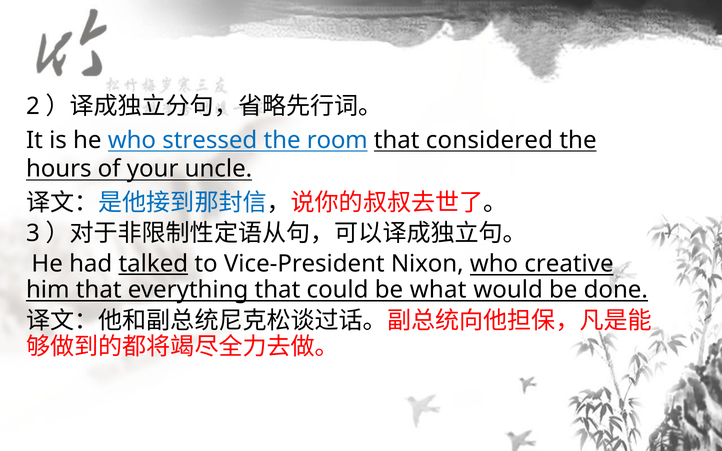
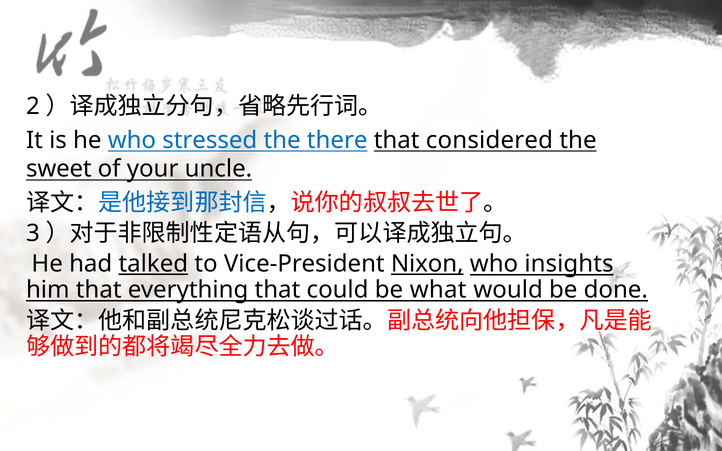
room: room -> there
hours: hours -> sweet
Nixon underline: none -> present
creative: creative -> insights
